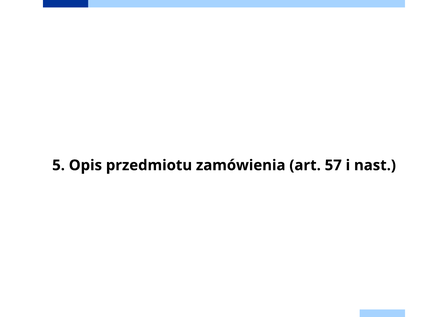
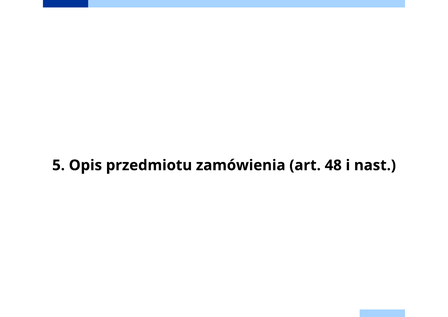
57: 57 -> 48
